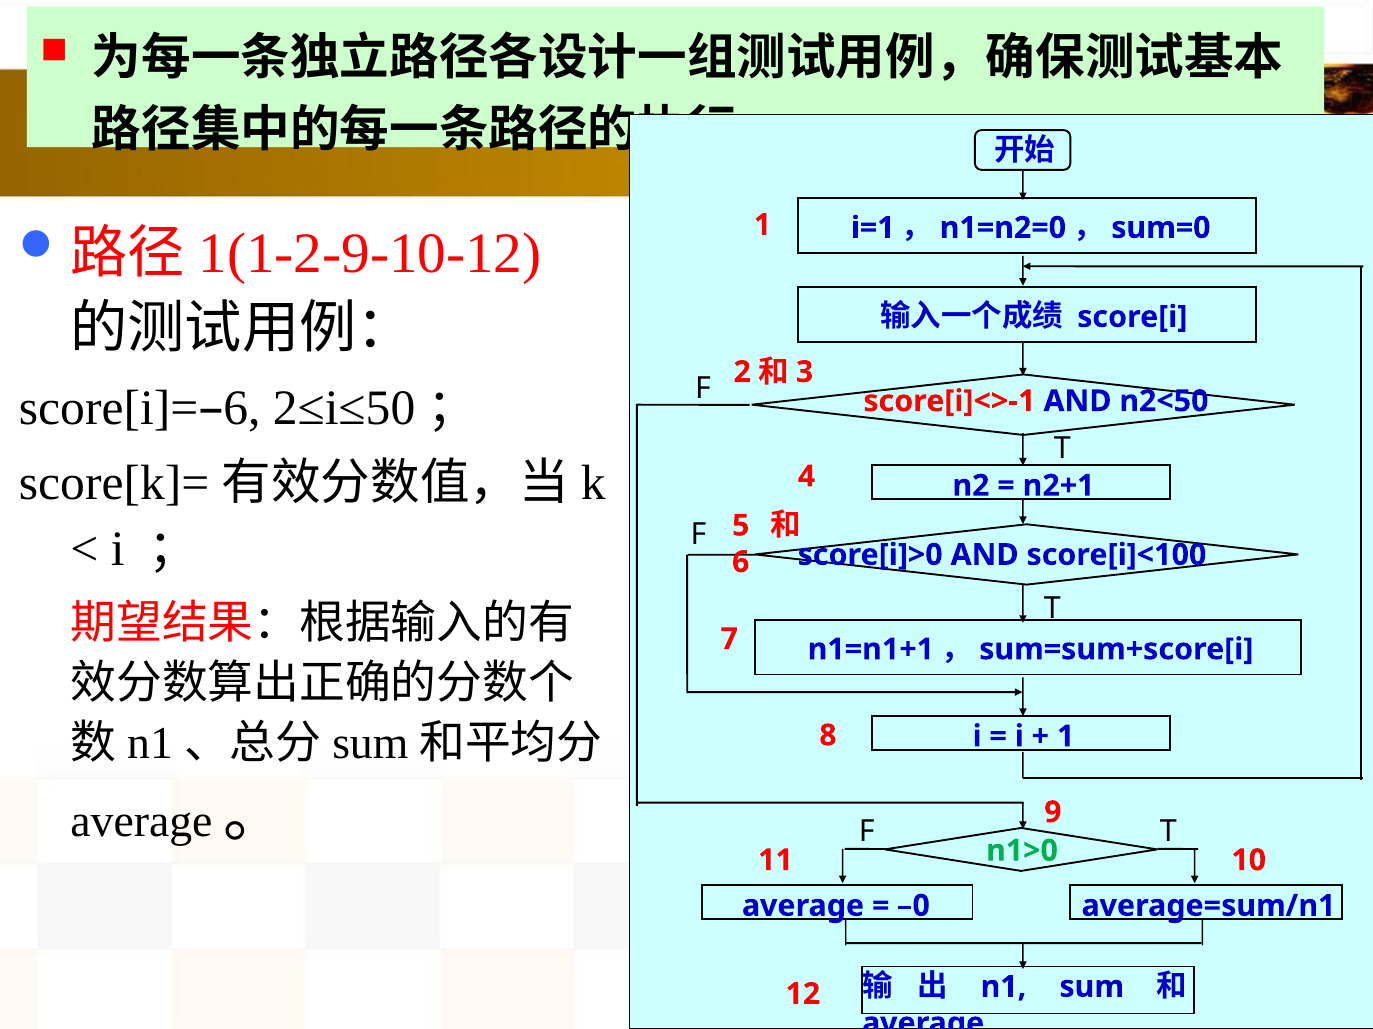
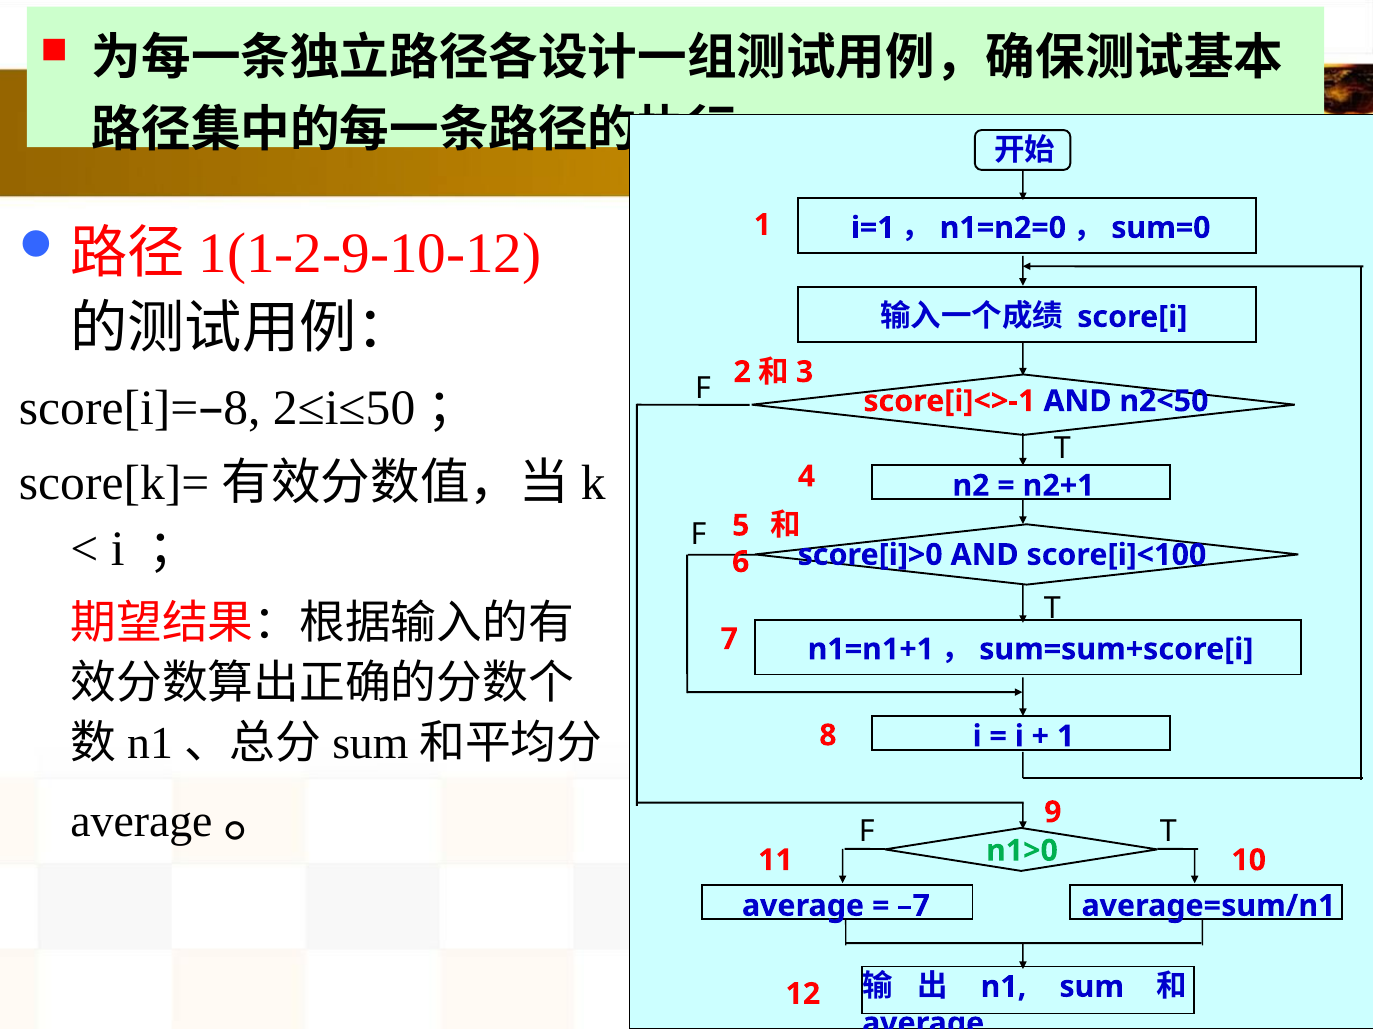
6 at (242, 408): 6 -> 8
–0: –0 -> –7
